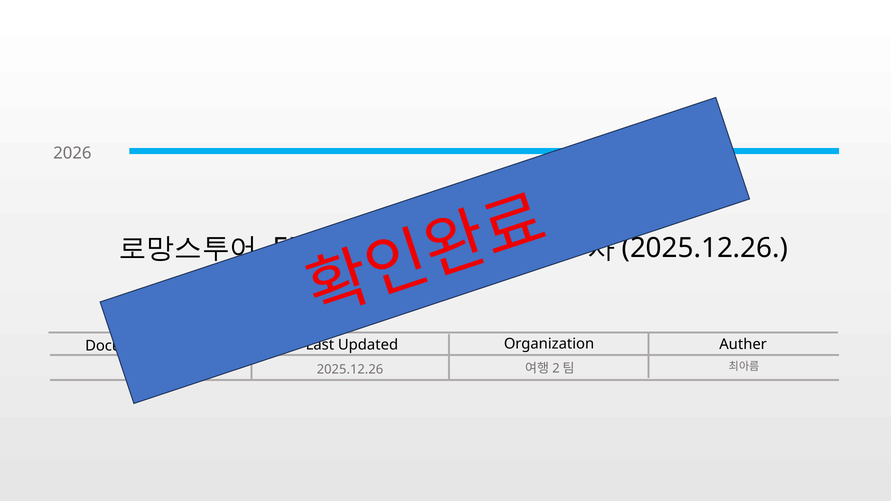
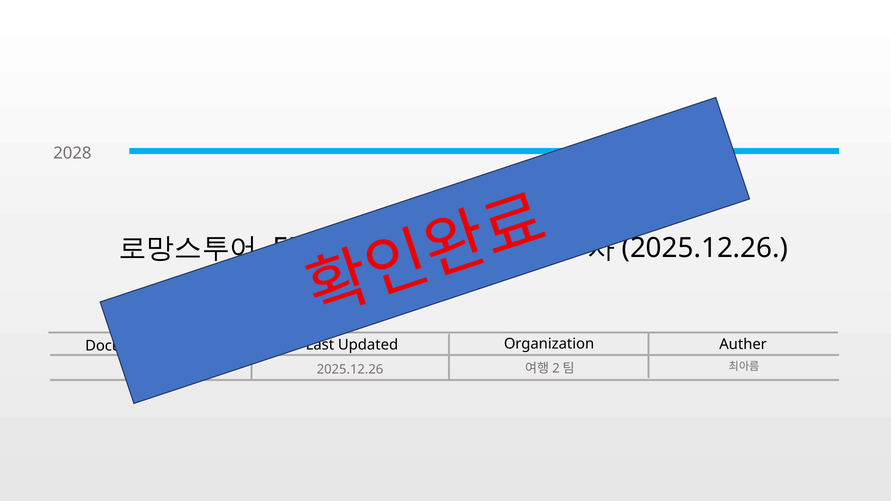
2026: 2026 -> 2028
